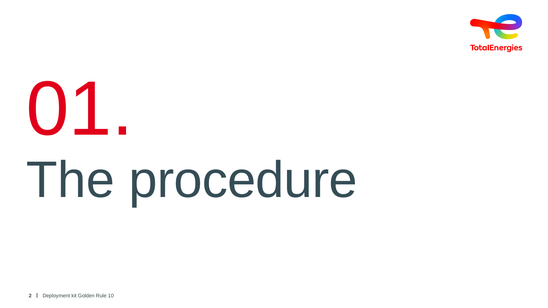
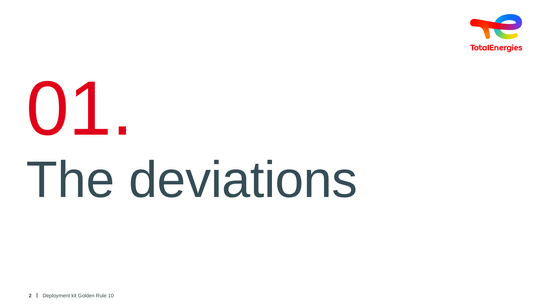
procedure: procedure -> deviations
